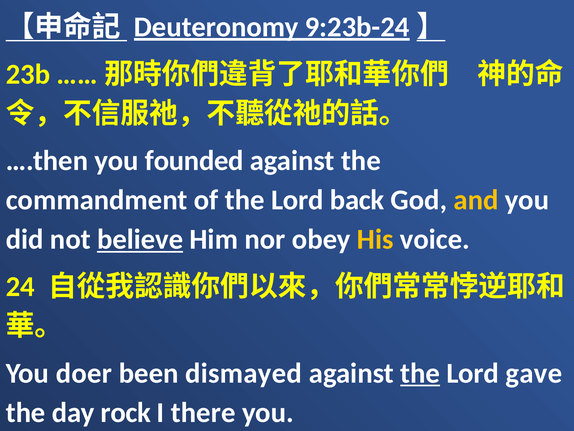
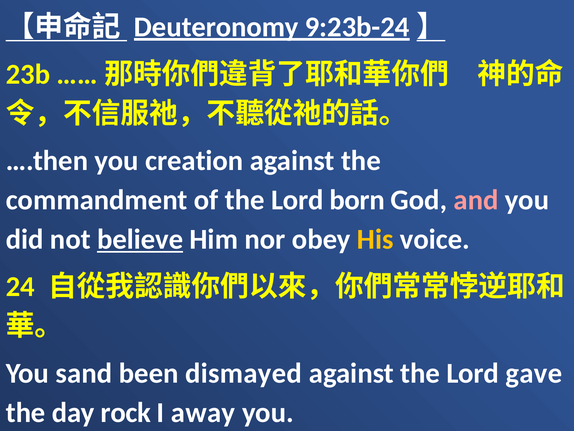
founded: founded -> creation
back: back -> born
and colour: yellow -> pink
doer: doer -> sand
the at (420, 373) underline: present -> none
there: there -> away
